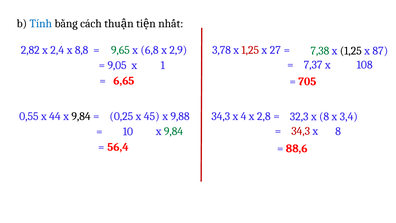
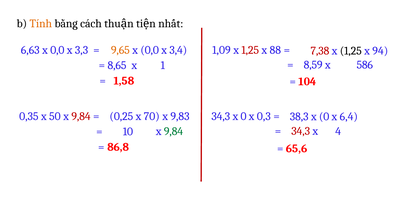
Tính colour: blue -> orange
2,82: 2,82 -> 6,63
2,4 at (57, 50): 2,4 -> 0,0
8,8: 8,8 -> 3,3
9,65 colour: green -> orange
6,8 at (150, 50): 6,8 -> 0,0
2,9: 2,9 -> 3,4
3,78: 3,78 -> 1,09
27: 27 -> 88
7,38 colour: green -> red
87: 87 -> 94
7,37: 7,37 -> 8,59
108: 108 -> 586
9,05: 9,05 -> 8,65
6,65: 6,65 -> 1,58
705: 705 -> 104
0,55: 0,55 -> 0,35
44: 44 -> 50
9,84 at (81, 116) colour: black -> red
45: 45 -> 70
9,88: 9,88 -> 9,83
34,3 x 4: 4 -> 0
2,8: 2,8 -> 0,3
32,3: 32,3 -> 38,3
8 at (324, 116): 8 -> 0
3,4: 3,4 -> 6,4
8 at (338, 131): 8 -> 4
56,4: 56,4 -> 86,8
88,6: 88,6 -> 65,6
